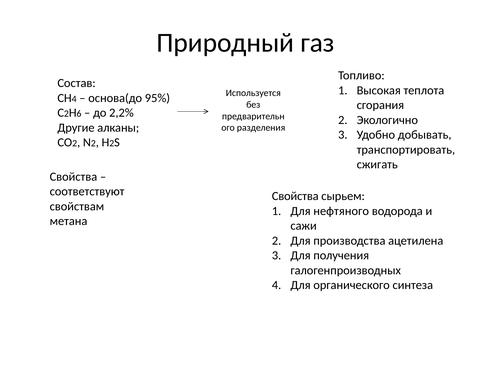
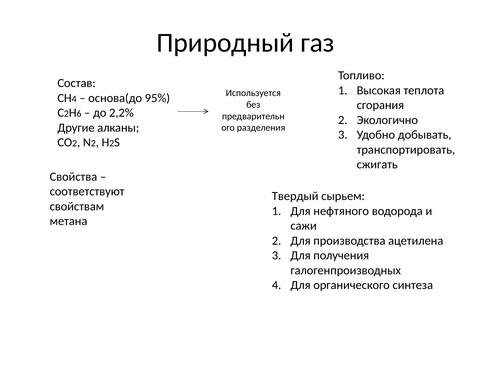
Свойства at (295, 196): Свойства -> Твердый
